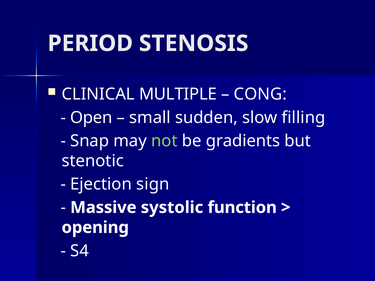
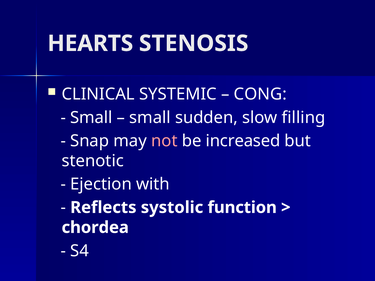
PERIOD: PERIOD -> HEARTS
MULTIPLE: MULTIPLE -> SYSTEMIC
Open at (91, 118): Open -> Small
not colour: light green -> pink
gradients: gradients -> increased
sign: sign -> with
Massive: Massive -> Reflects
opening: opening -> chordea
